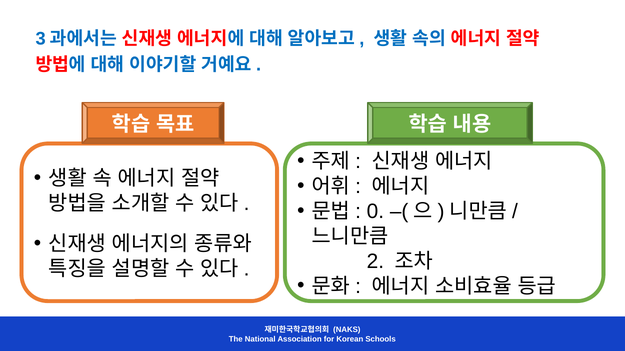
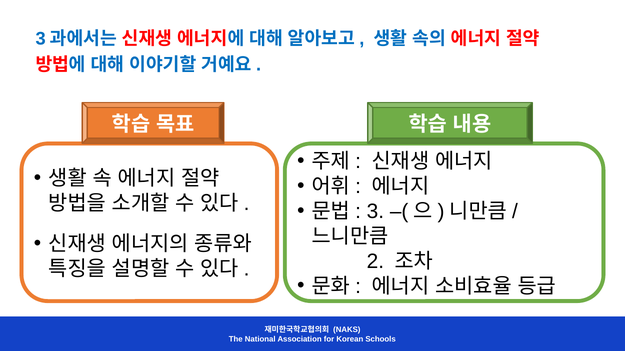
0 at (375, 212): 0 -> 3
